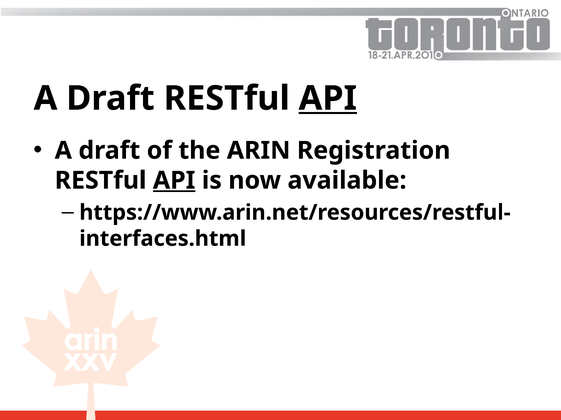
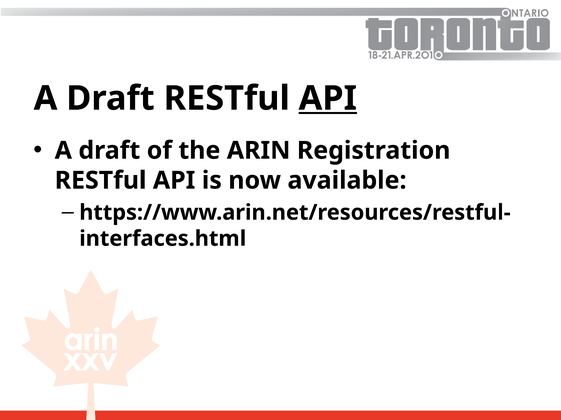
API at (174, 181) underline: present -> none
